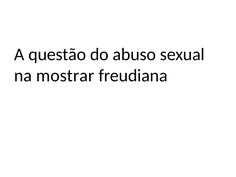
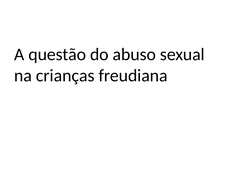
mostrar: mostrar -> crianças
